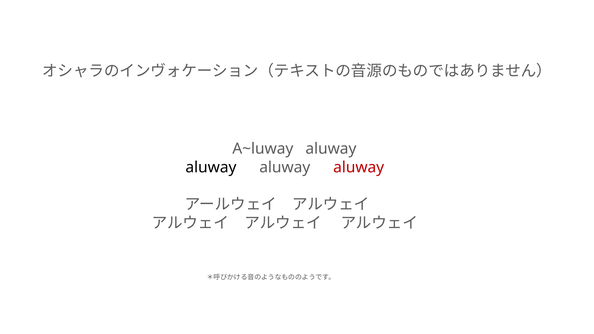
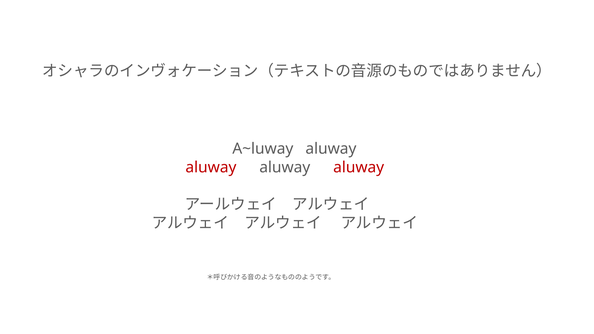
aluway at (211, 167) colour: black -> red
